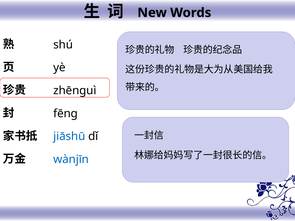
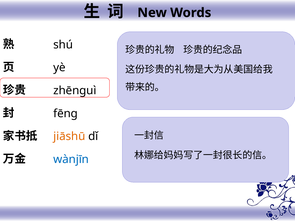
jiāshū colour: blue -> orange
